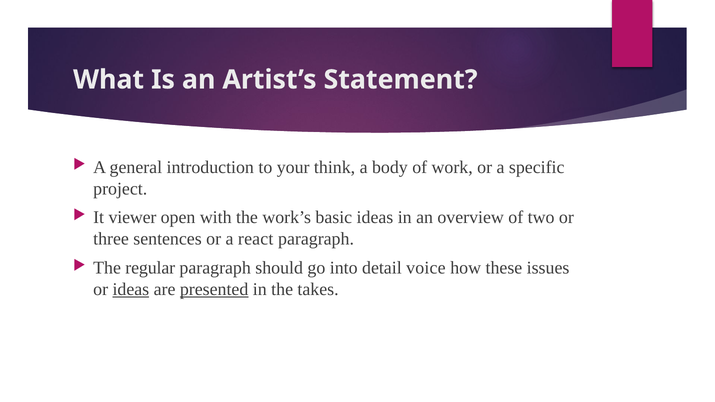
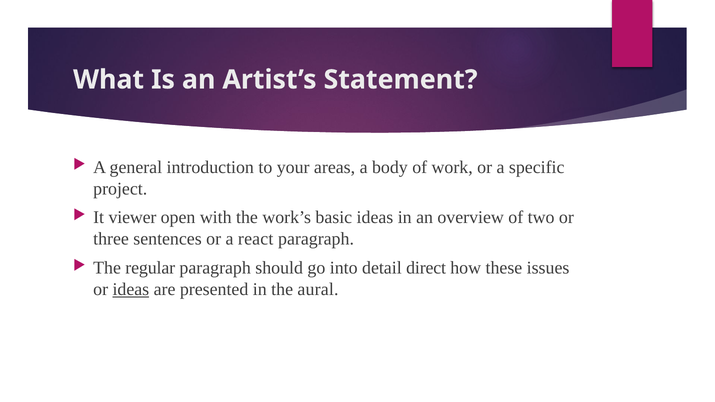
think: think -> areas
voice: voice -> direct
presented underline: present -> none
takes: takes -> aural
